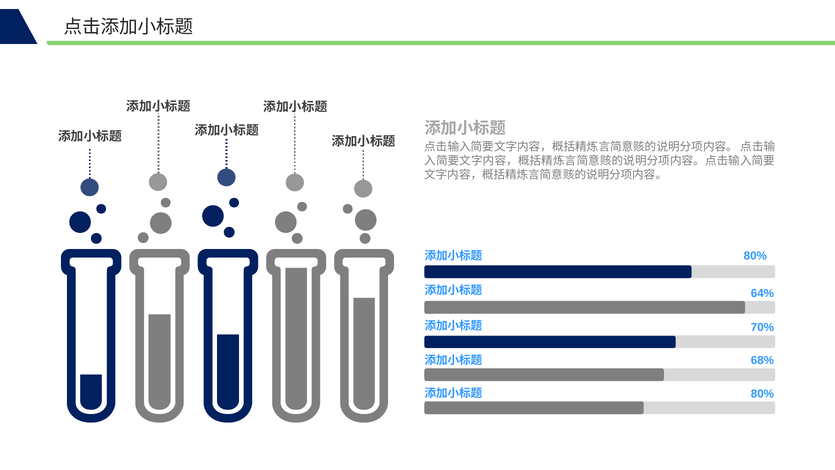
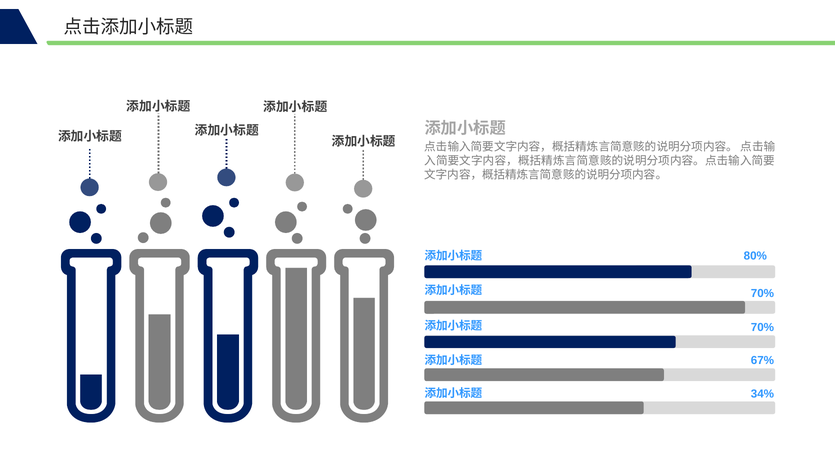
64% at (762, 293): 64% -> 70%
68%: 68% -> 67%
80% at (762, 393): 80% -> 34%
